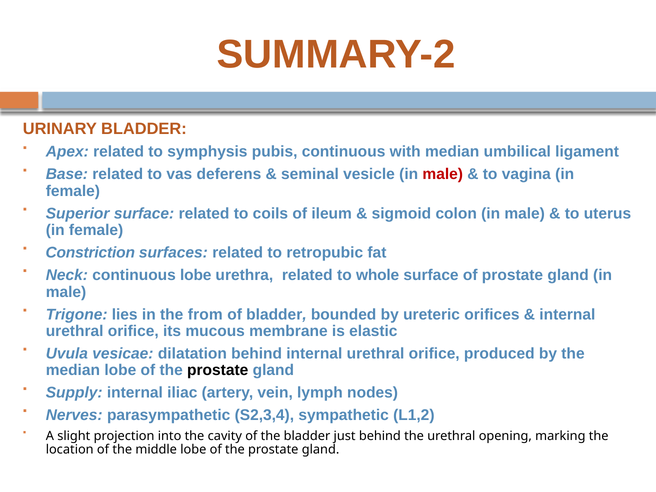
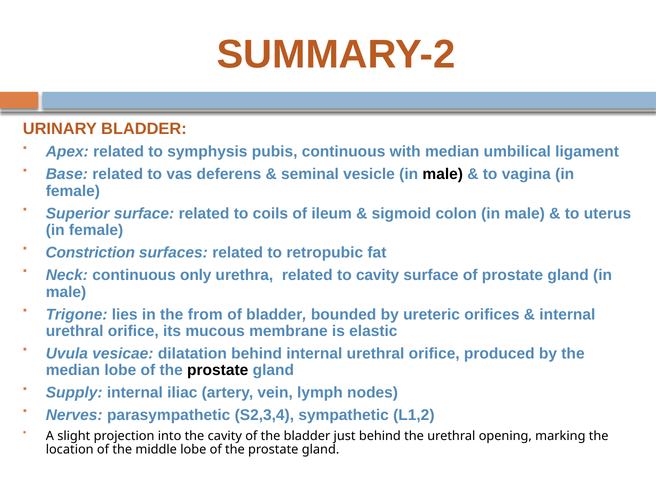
male at (443, 174) colour: red -> black
continuous lobe: lobe -> only
to whole: whole -> cavity
